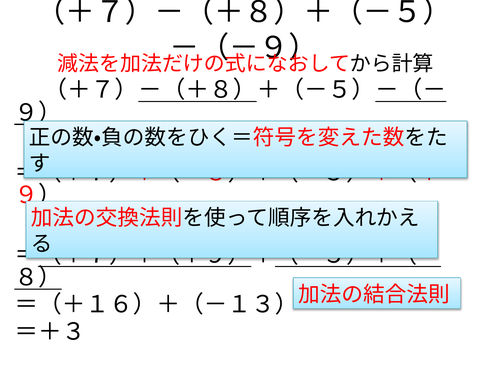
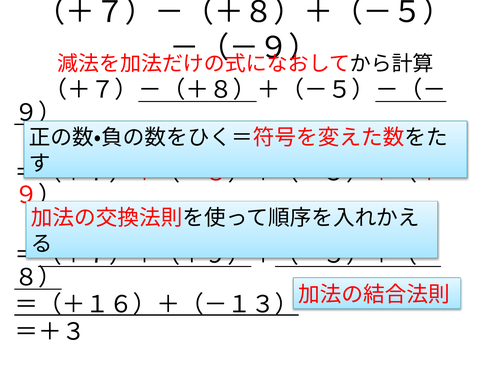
＝（＋１６）＋（－１３） underline: none -> present
